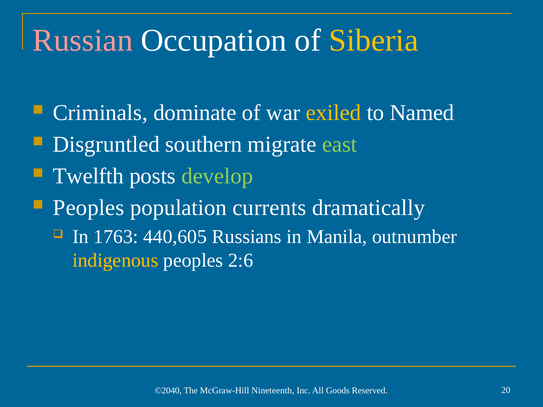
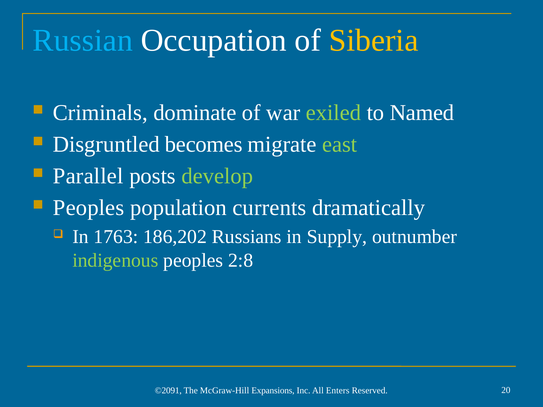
Russian colour: pink -> light blue
exiled colour: yellow -> light green
southern: southern -> becomes
Twelfth: Twelfth -> Parallel
440,605: 440,605 -> 186,202
Manila: Manila -> Supply
indigenous colour: yellow -> light green
2:6: 2:6 -> 2:8
©2040: ©2040 -> ©2091
Nineteenth: Nineteenth -> Expansions
Goods: Goods -> Enters
